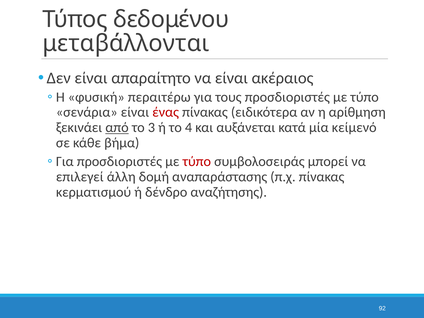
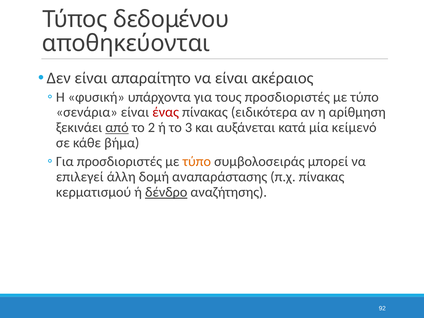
μεταβάλλονται: μεταβάλλονται -> αποθηκεύονται
περαιτέρω: περαιτέρω -> υπάρχοντα
3: 3 -> 2
4: 4 -> 3
τύπο at (197, 162) colour: red -> orange
δένδρο underline: none -> present
